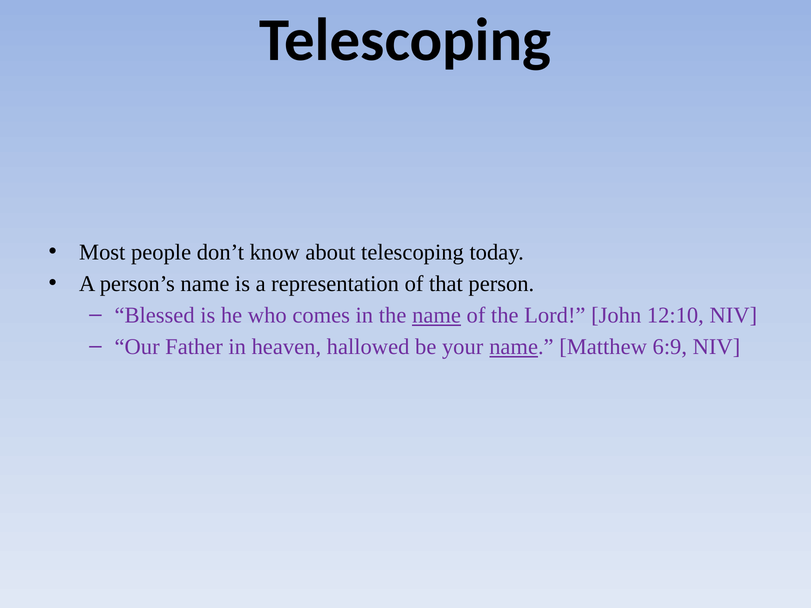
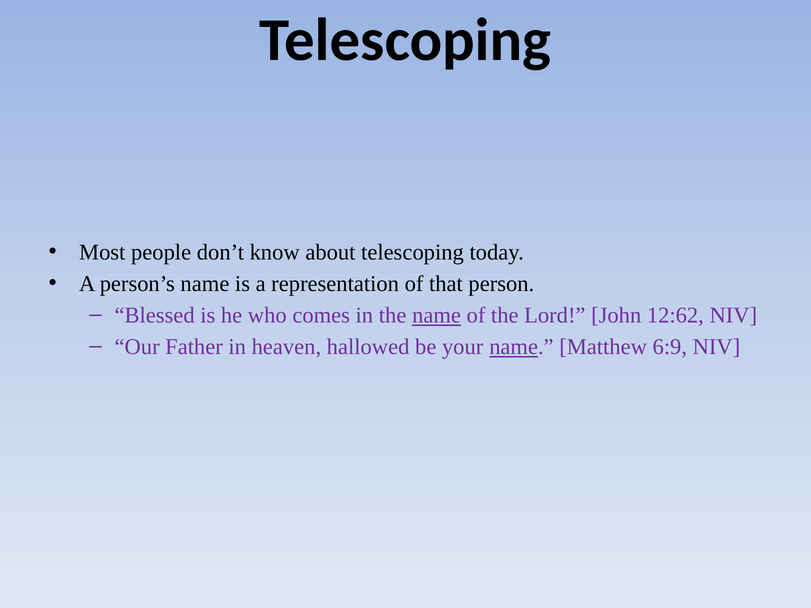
12:10: 12:10 -> 12:62
